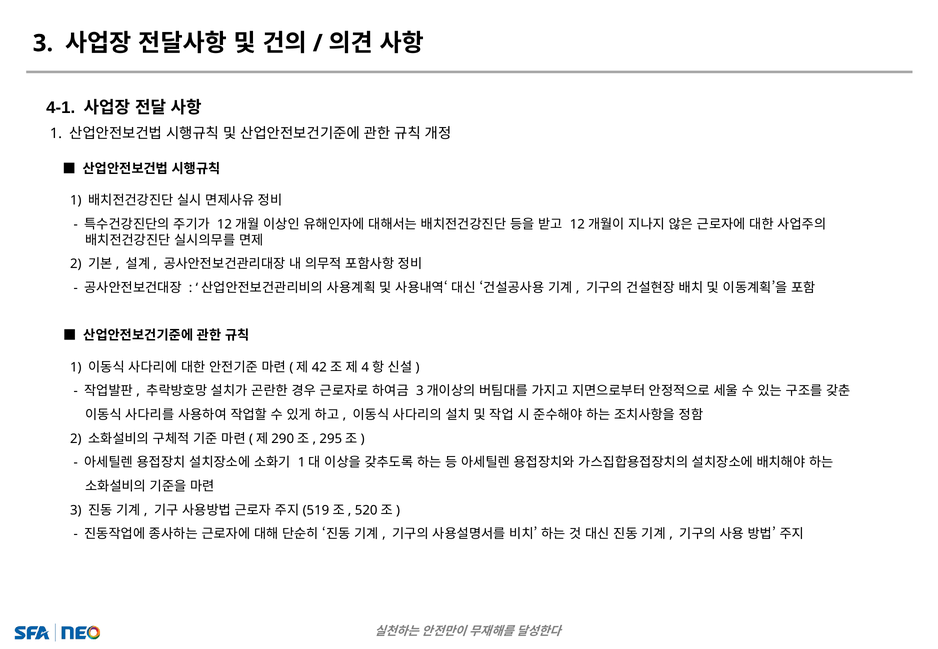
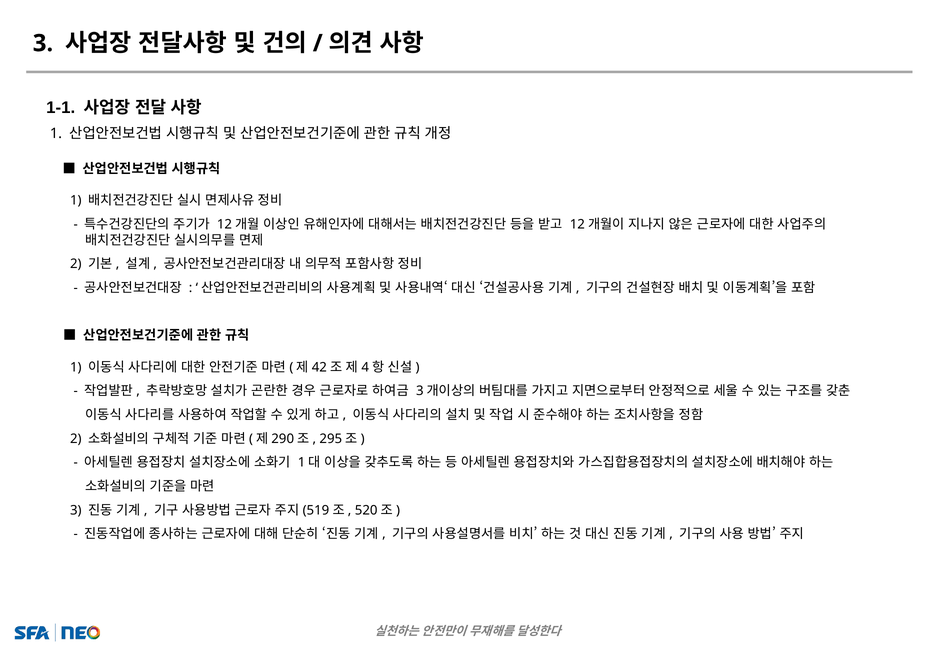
4-1: 4-1 -> 1-1
